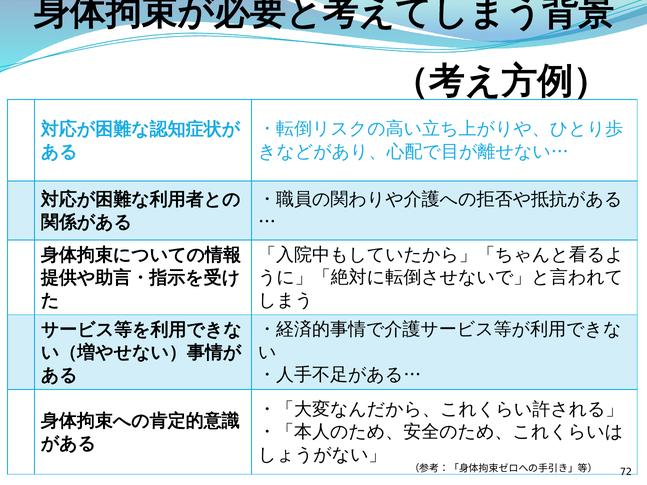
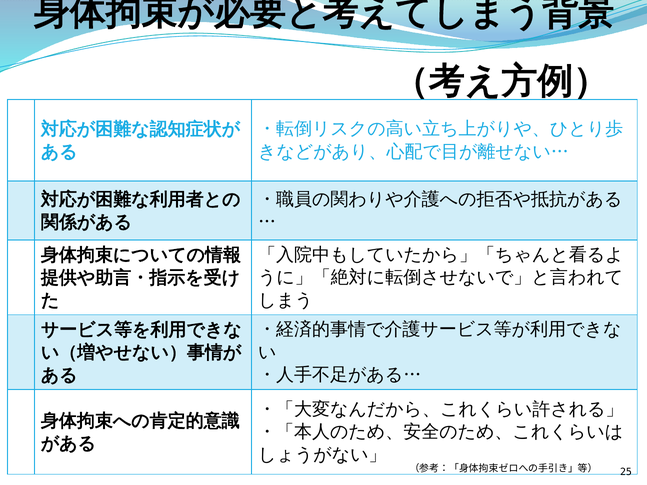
72: 72 -> 25
